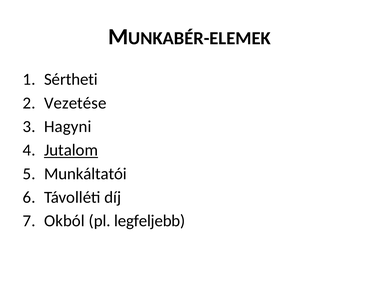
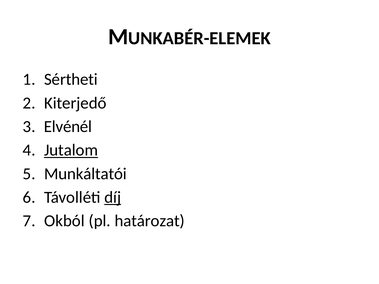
Vezetése: Vezetése -> Kiterjedő
Hagyni: Hagyni -> Elvénél
díj underline: none -> present
legfeljebb: legfeljebb -> határozat
